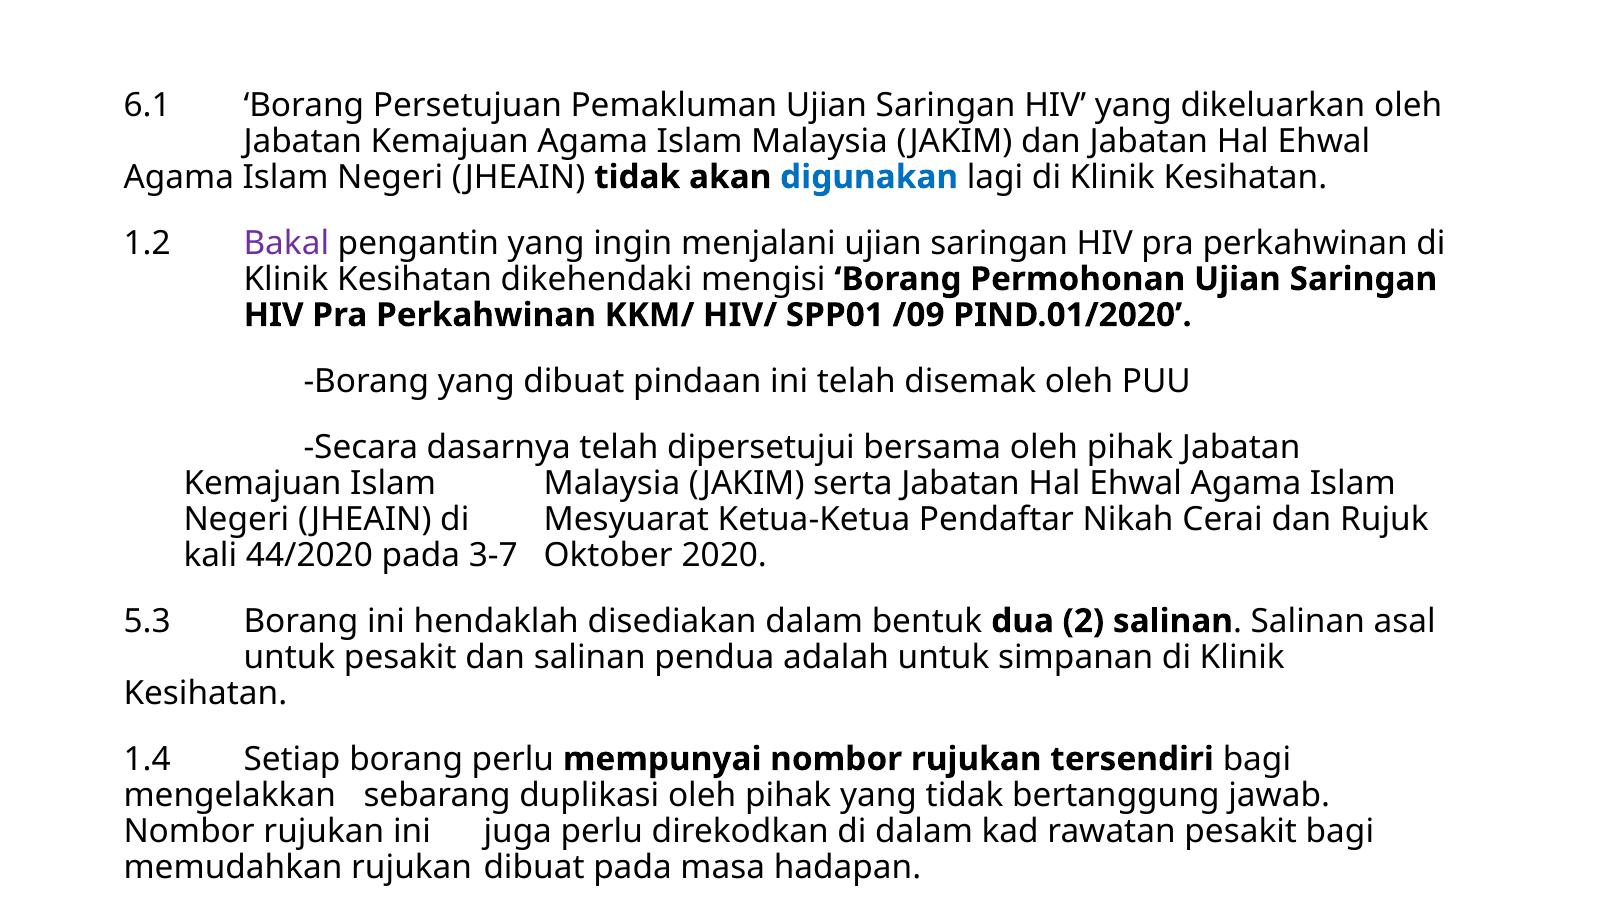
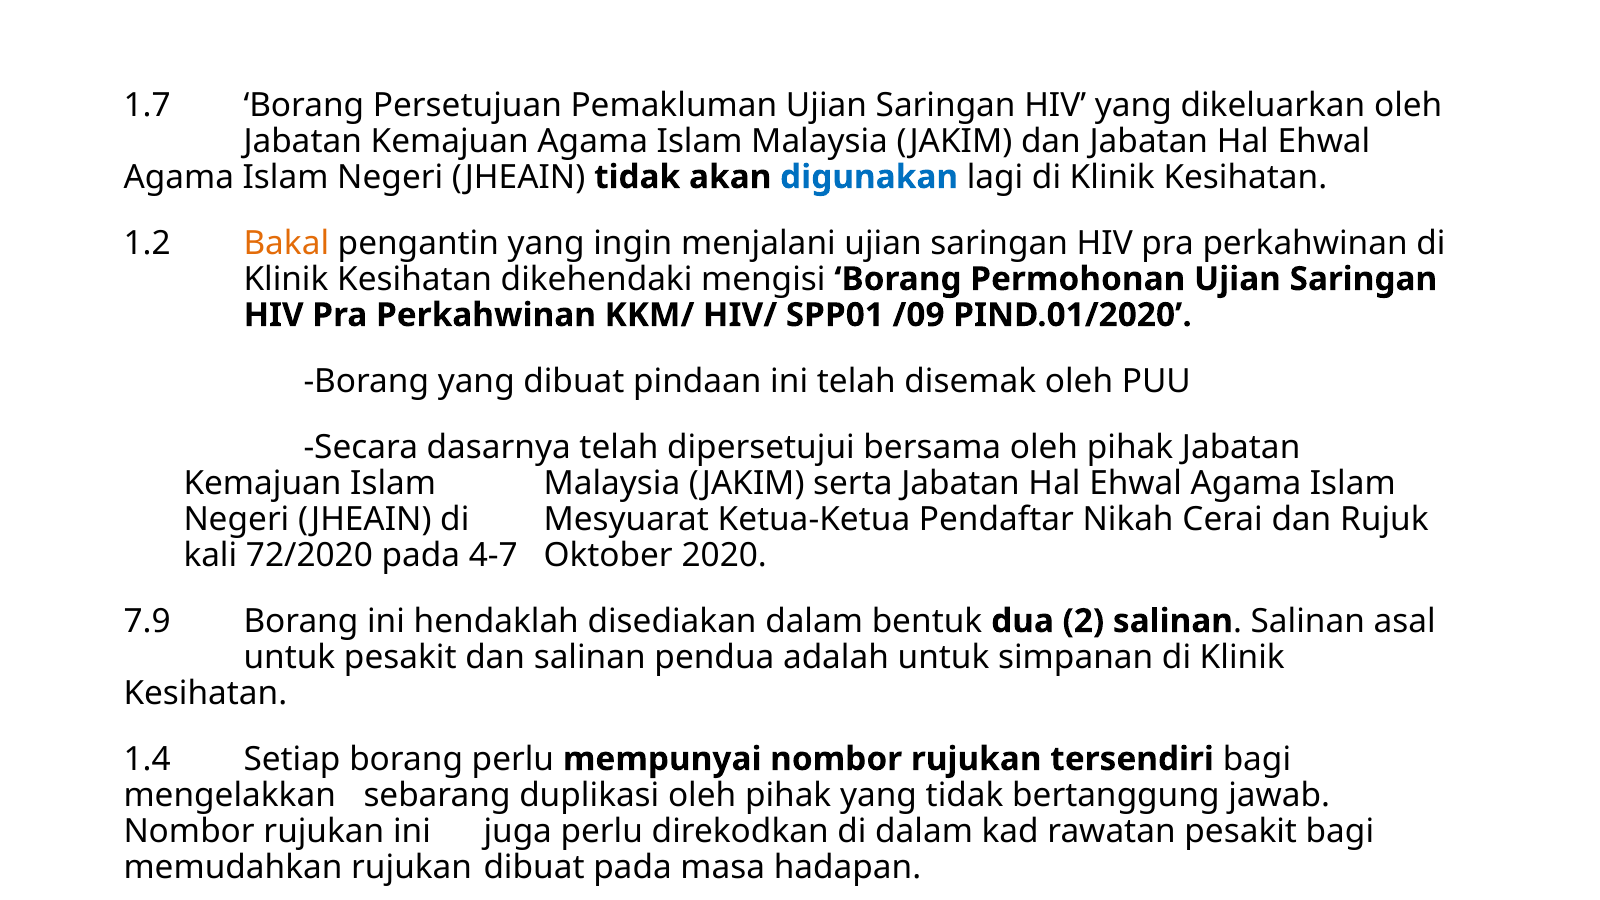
6.1: 6.1 -> 1.7
Bakal colour: purple -> orange
44/2020: 44/2020 -> 72/2020
3-7: 3-7 -> 4-7
5.3: 5.3 -> 7.9
